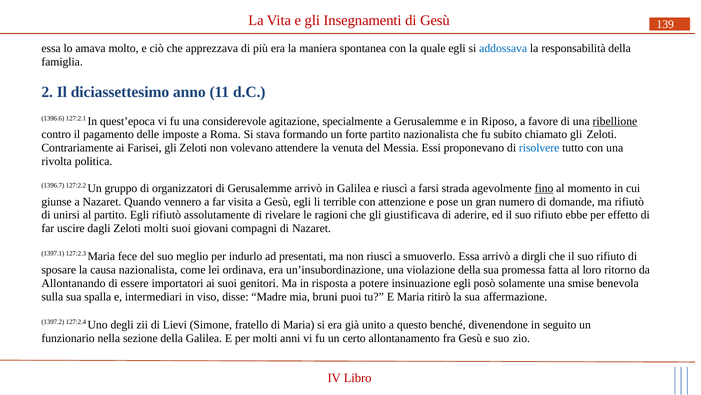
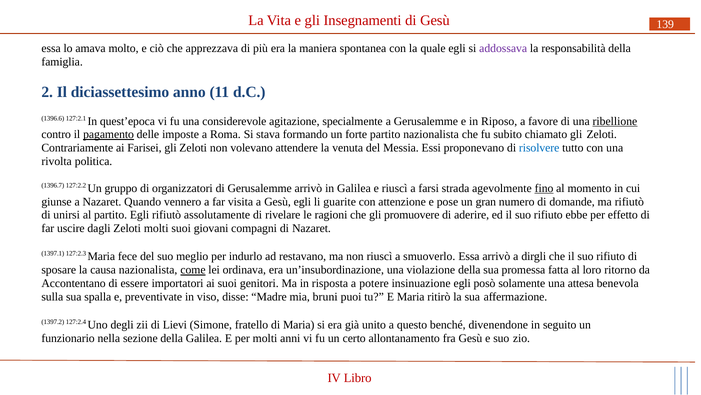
addossava colour: blue -> purple
pagamento underline: none -> present
terrible: terrible -> guarite
giustificava: giustificava -> promuovere
presentati: presentati -> restavano
come underline: none -> present
Allontanando: Allontanando -> Accontentano
smise: smise -> attesa
intermediari: intermediari -> preventivate
